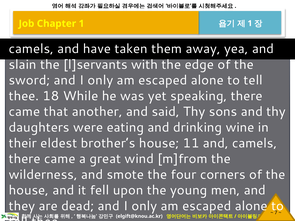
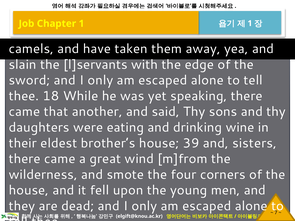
11: 11 -> 39
and camels: camels -> sisters
